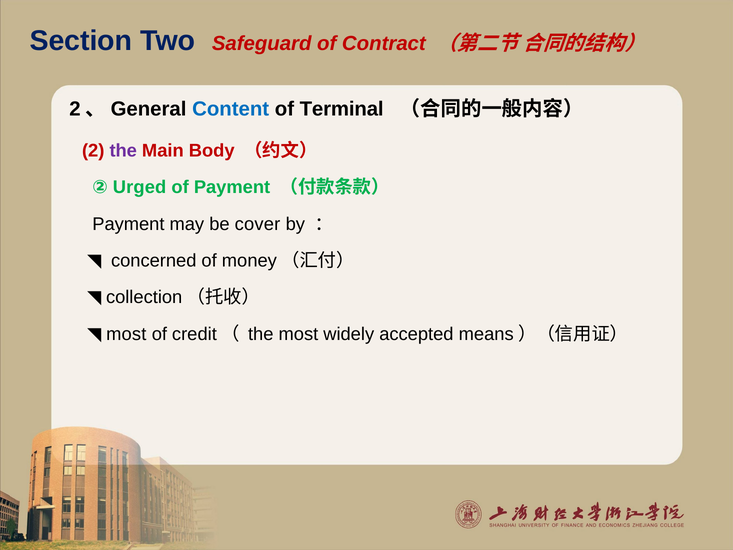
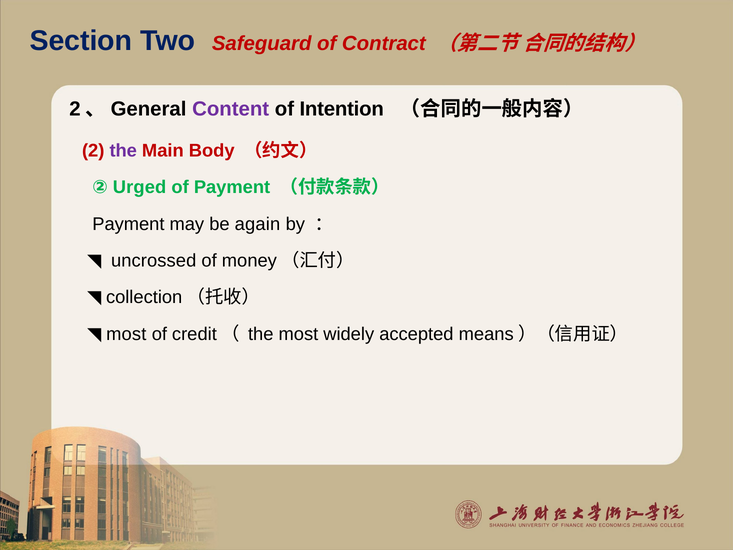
Content colour: blue -> purple
Terminal: Terminal -> Intention
cover: cover -> again
concerned: concerned -> uncrossed
